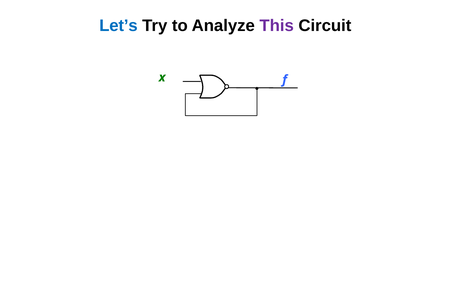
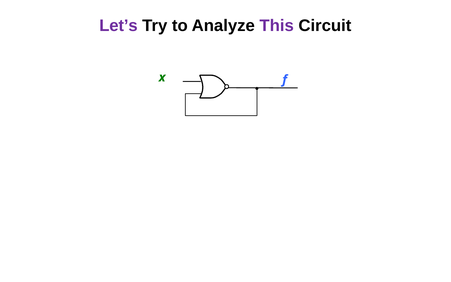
Let’s colour: blue -> purple
